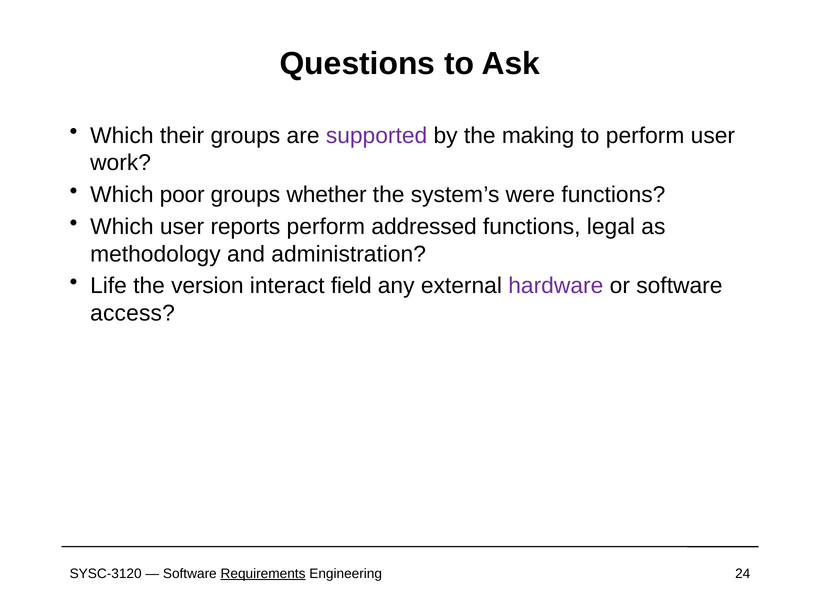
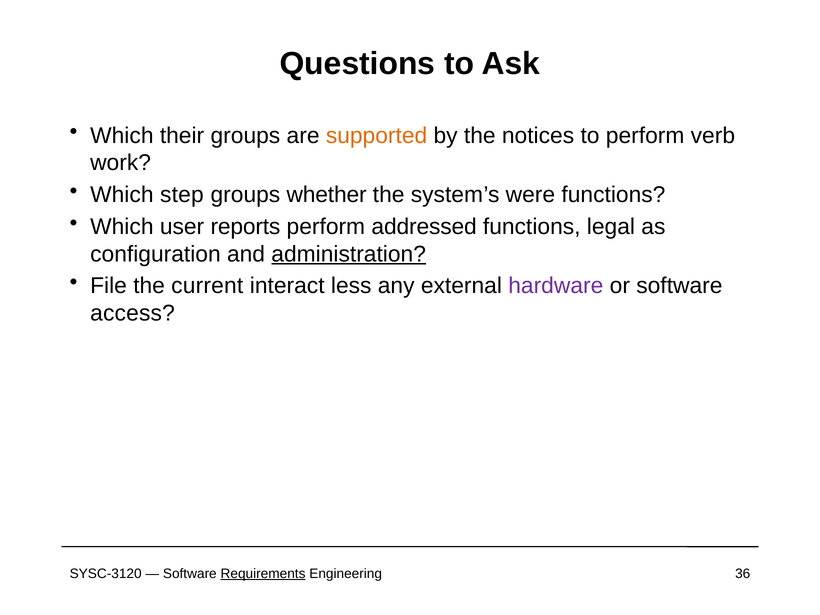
supported colour: purple -> orange
making: making -> notices
perform user: user -> verb
poor: poor -> step
methodology: methodology -> configuration
administration underline: none -> present
Life: Life -> File
version: version -> current
field: field -> less
24: 24 -> 36
